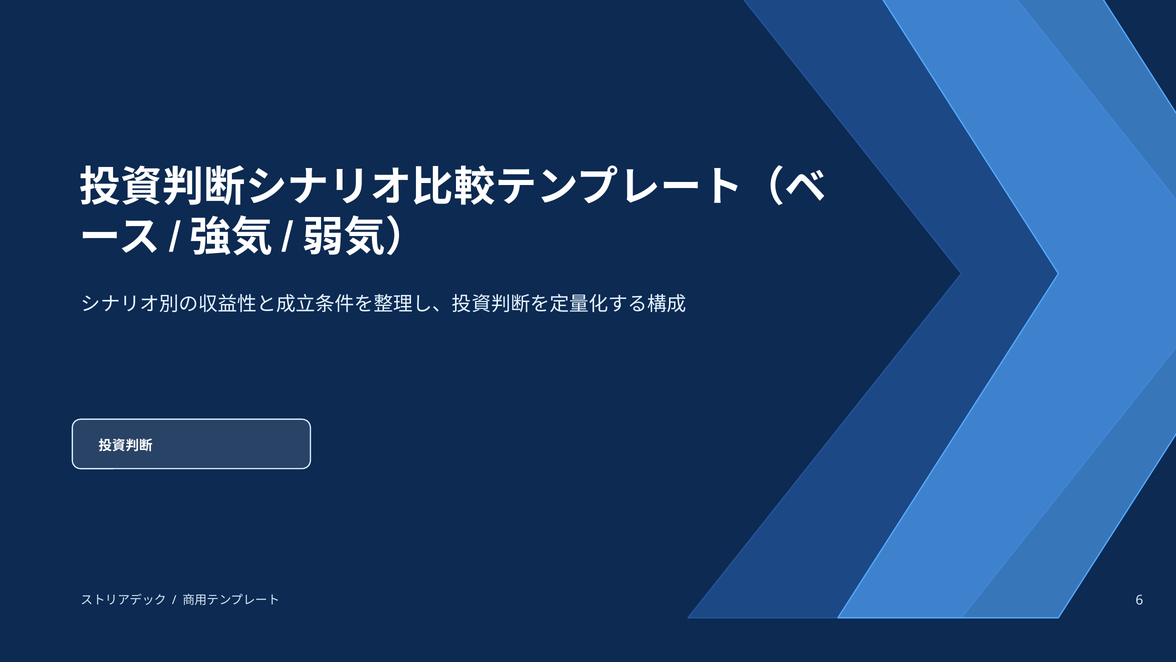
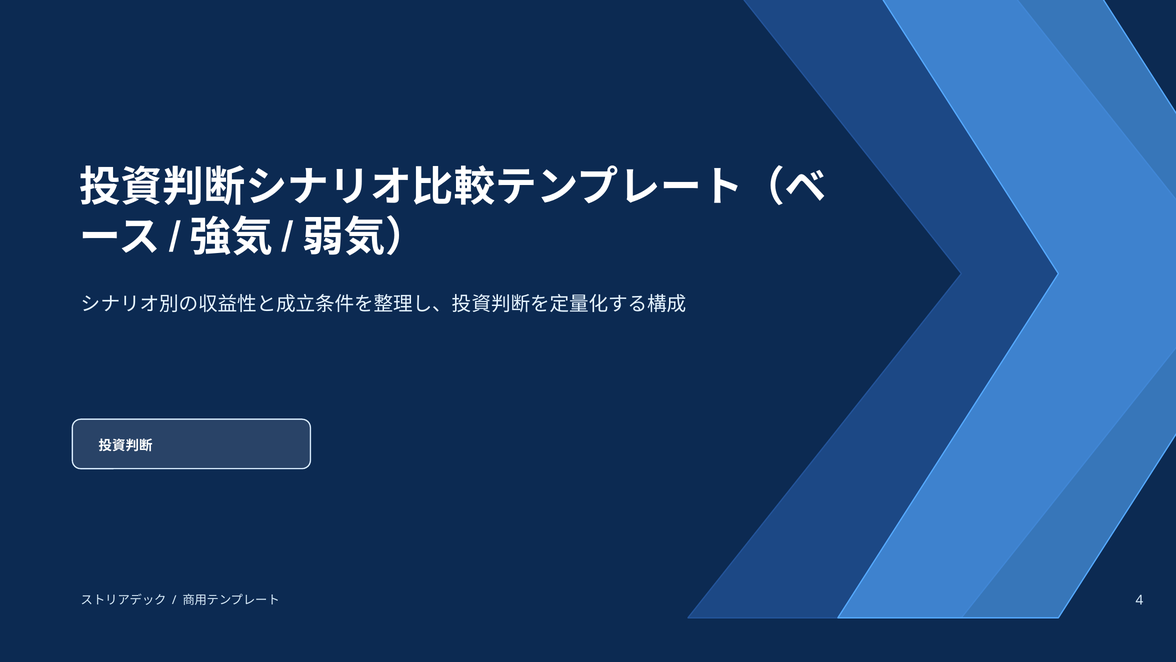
6: 6 -> 4
